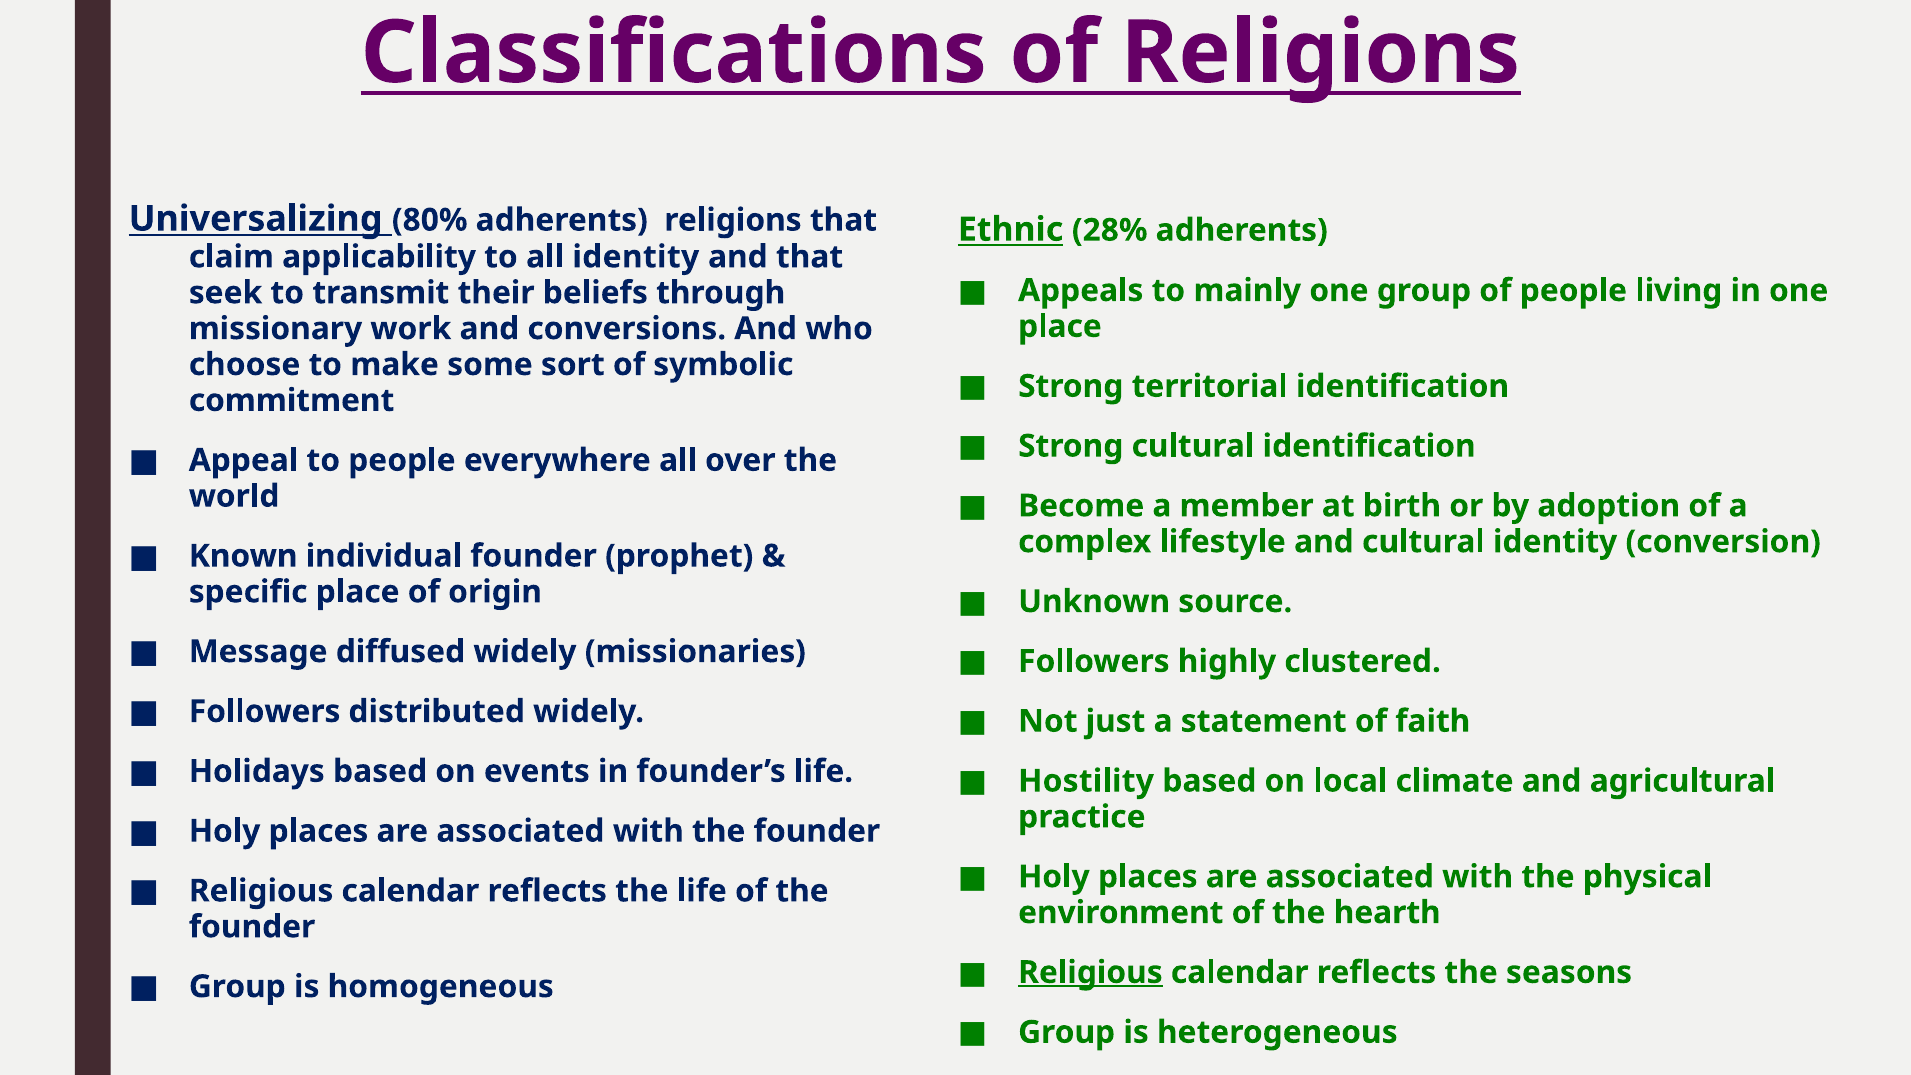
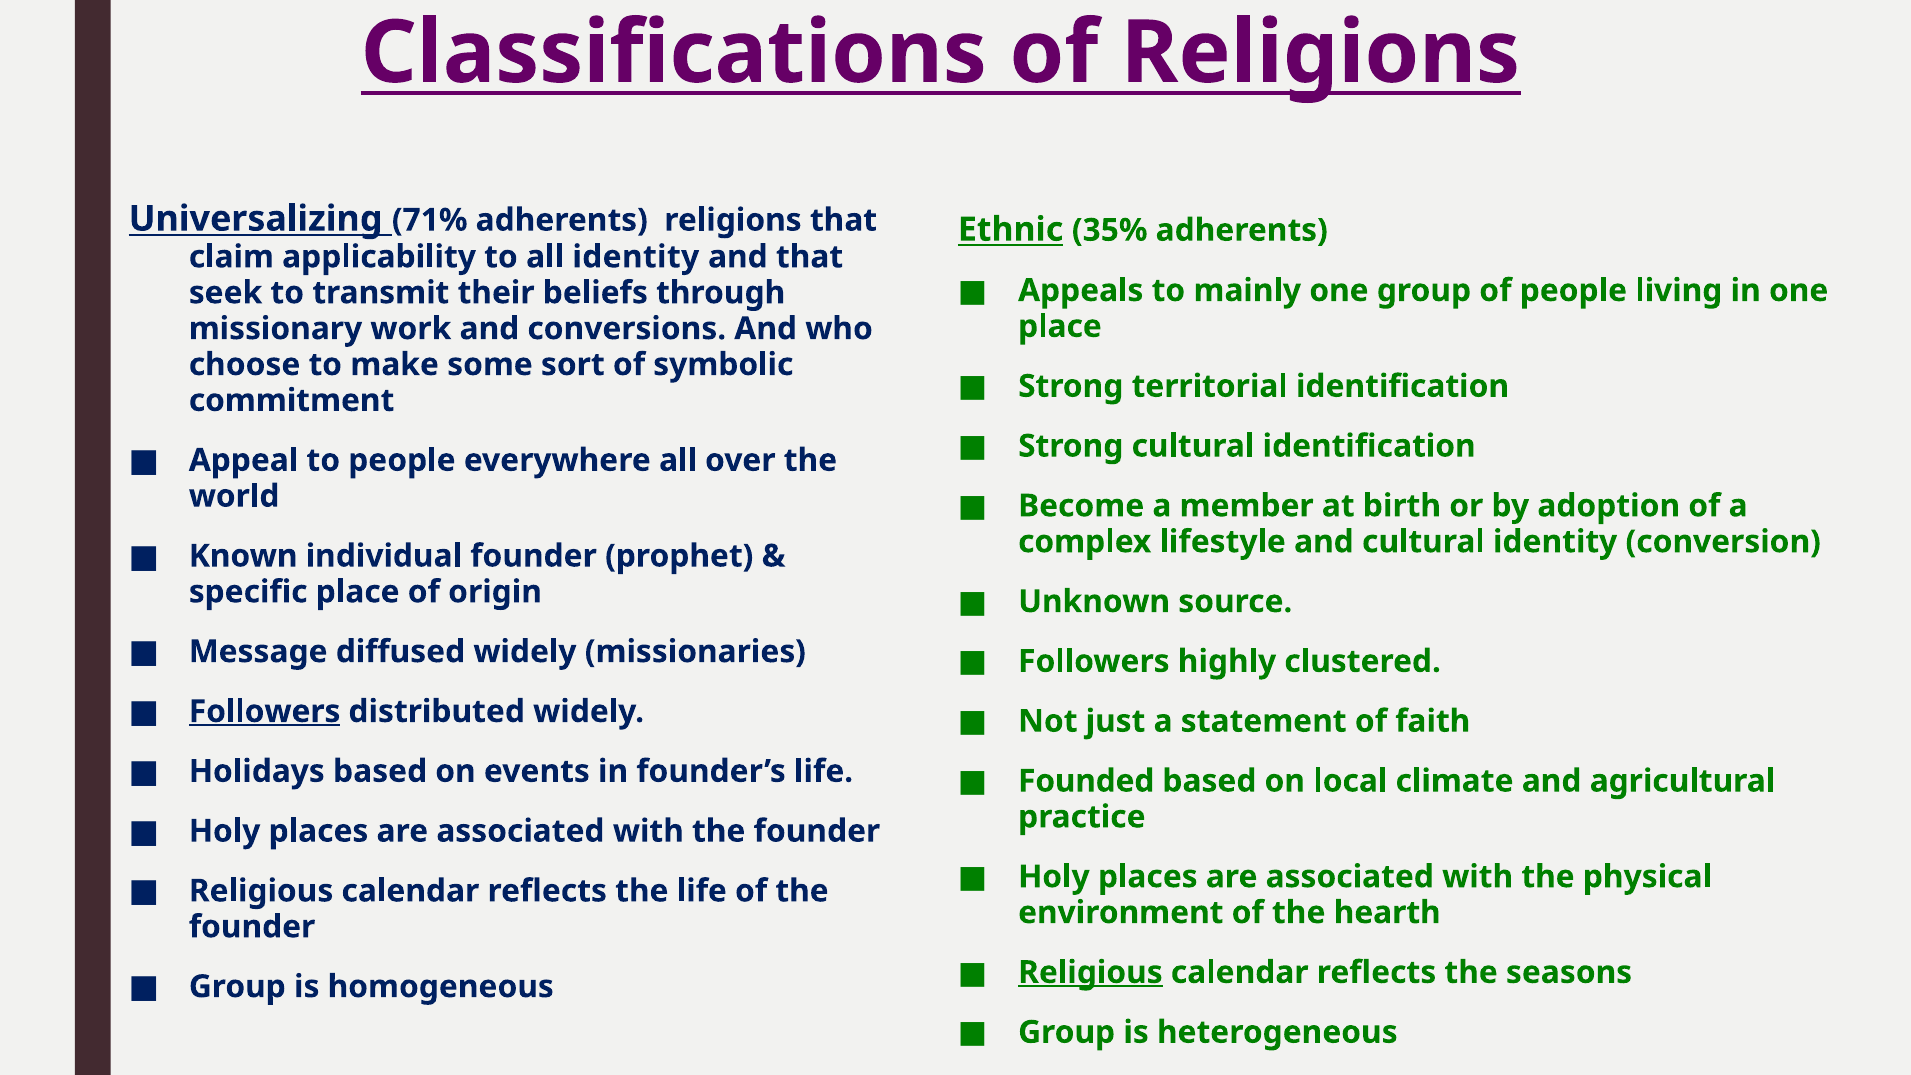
80%: 80% -> 71%
28%: 28% -> 35%
Followers at (265, 711) underline: none -> present
Hostility: Hostility -> Founded
